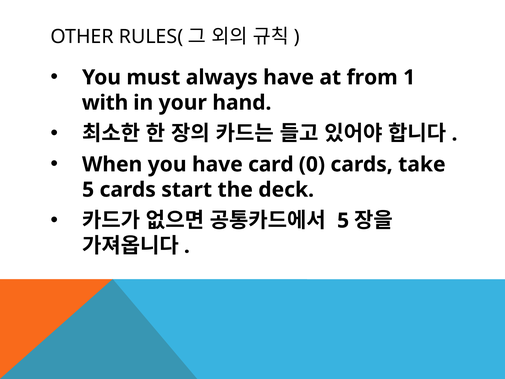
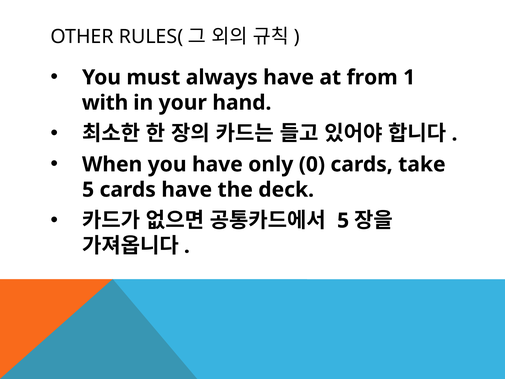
card: card -> only
cards start: start -> have
